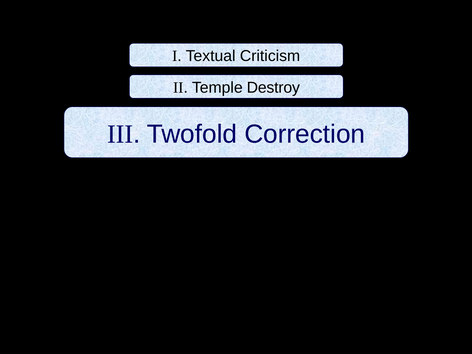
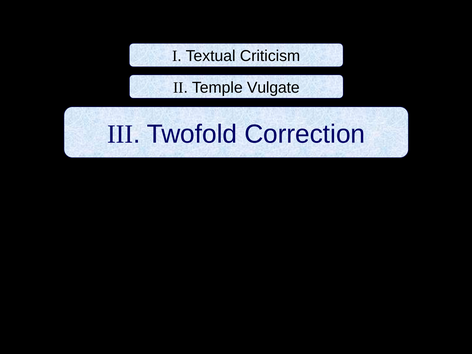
Destroy: Destroy -> Vulgate
